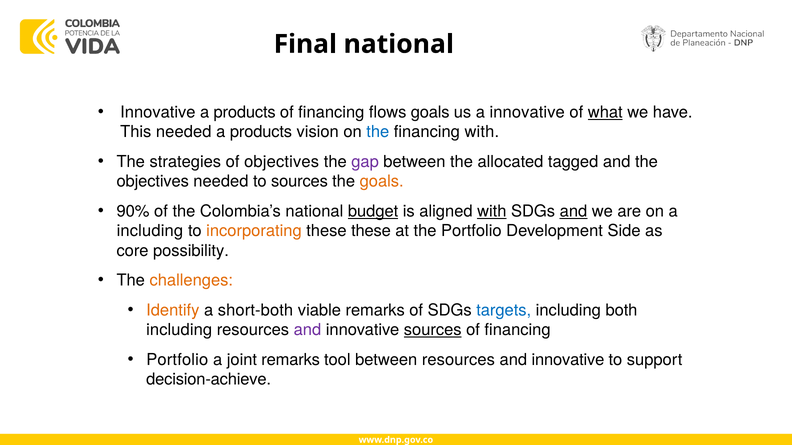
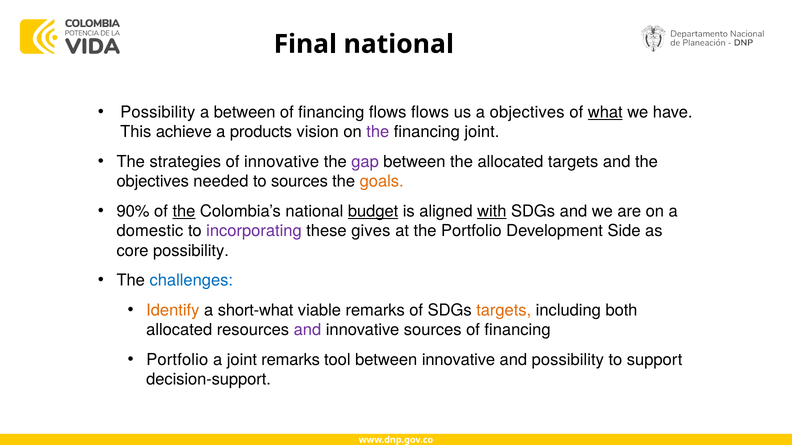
Innovative at (158, 112): Innovative -> Possibility
products at (245, 112): products -> between
flows goals: goals -> flows
a innovative: innovative -> objectives
This needed: needed -> achieve
the at (378, 132) colour: blue -> purple
financing with: with -> joint
of objectives: objectives -> innovative
allocated tagged: tagged -> targets
the at (184, 211) underline: none -> present
and at (574, 211) underline: present -> none
including at (150, 231): including -> domestic
incorporating colour: orange -> purple
these these: these -> gives
challenges colour: orange -> blue
short-both: short-both -> short-what
targets at (504, 310) colour: blue -> orange
including at (179, 330): including -> allocated
sources at (433, 330) underline: present -> none
between resources: resources -> innovative
innovative at (568, 360): innovative -> possibility
decision-achieve: decision-achieve -> decision-support
